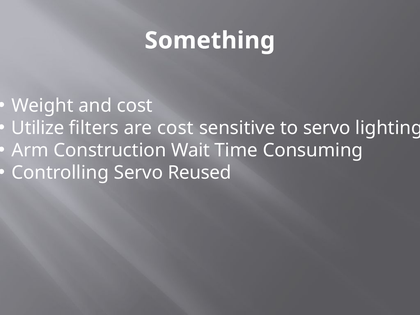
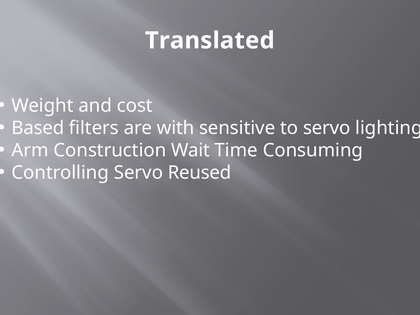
Something: Something -> Translated
Utilize: Utilize -> Based
are cost: cost -> with
